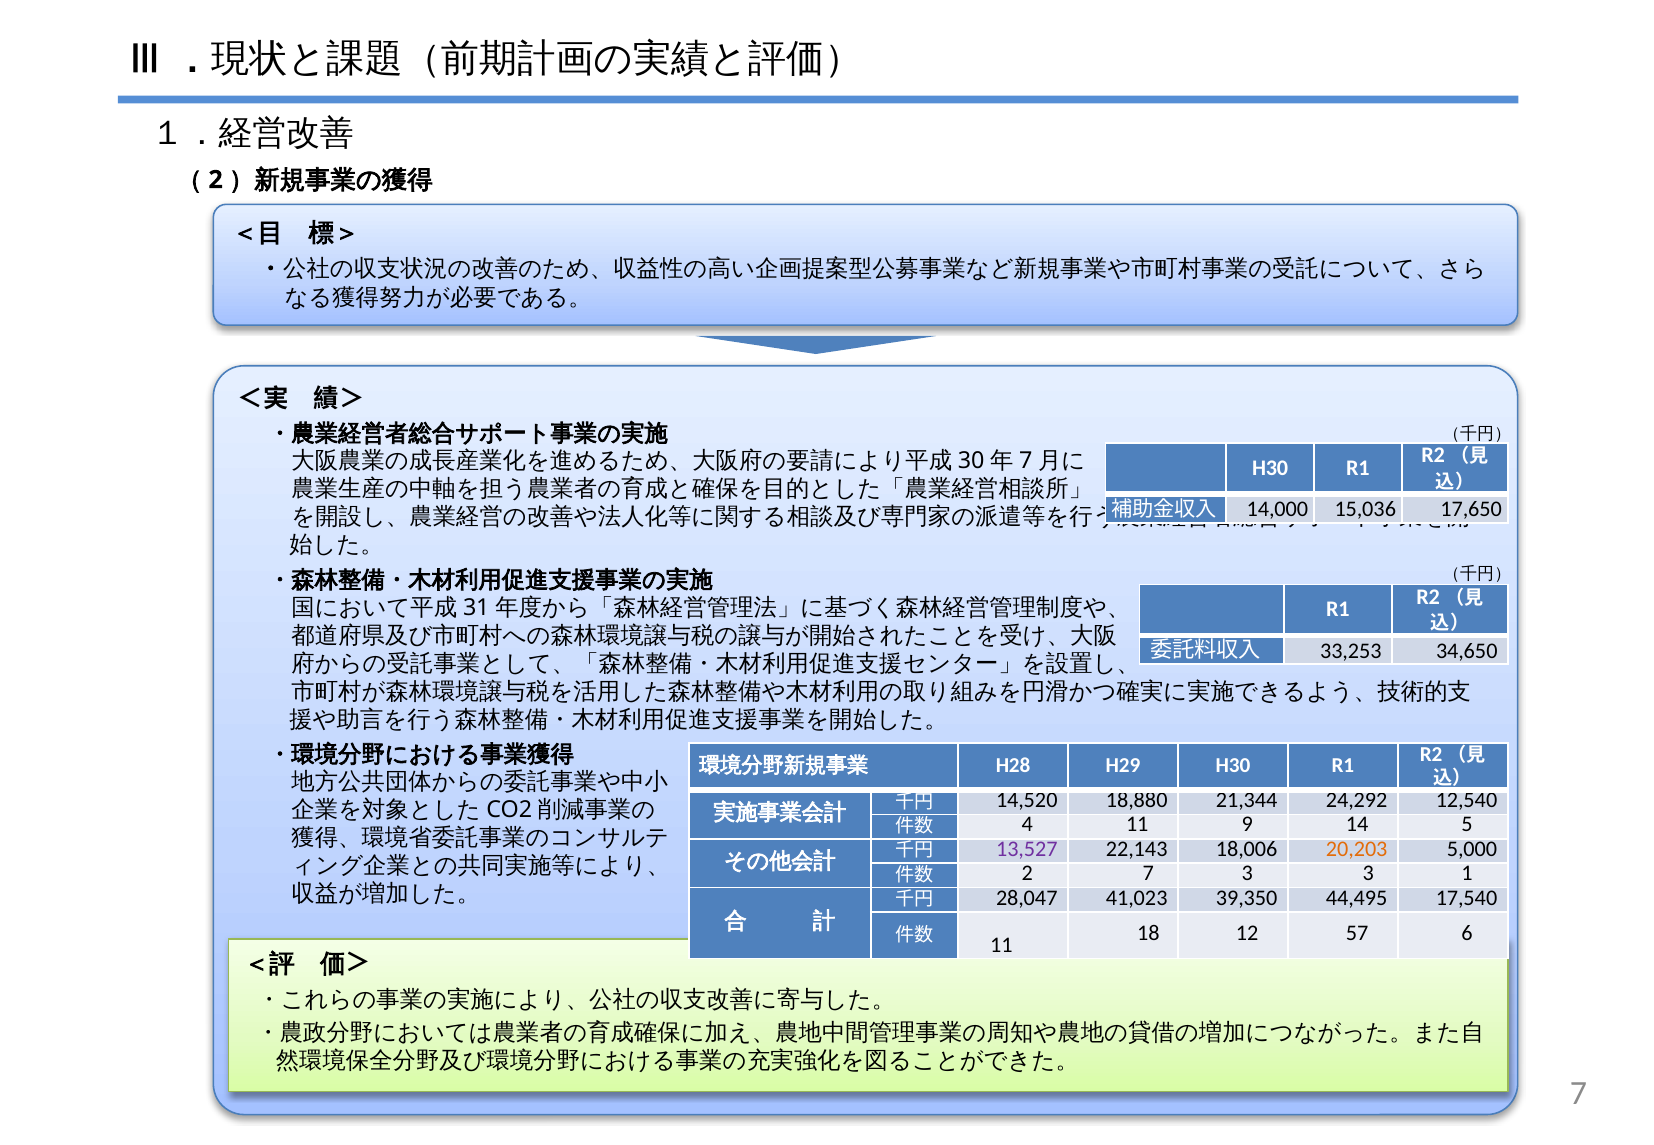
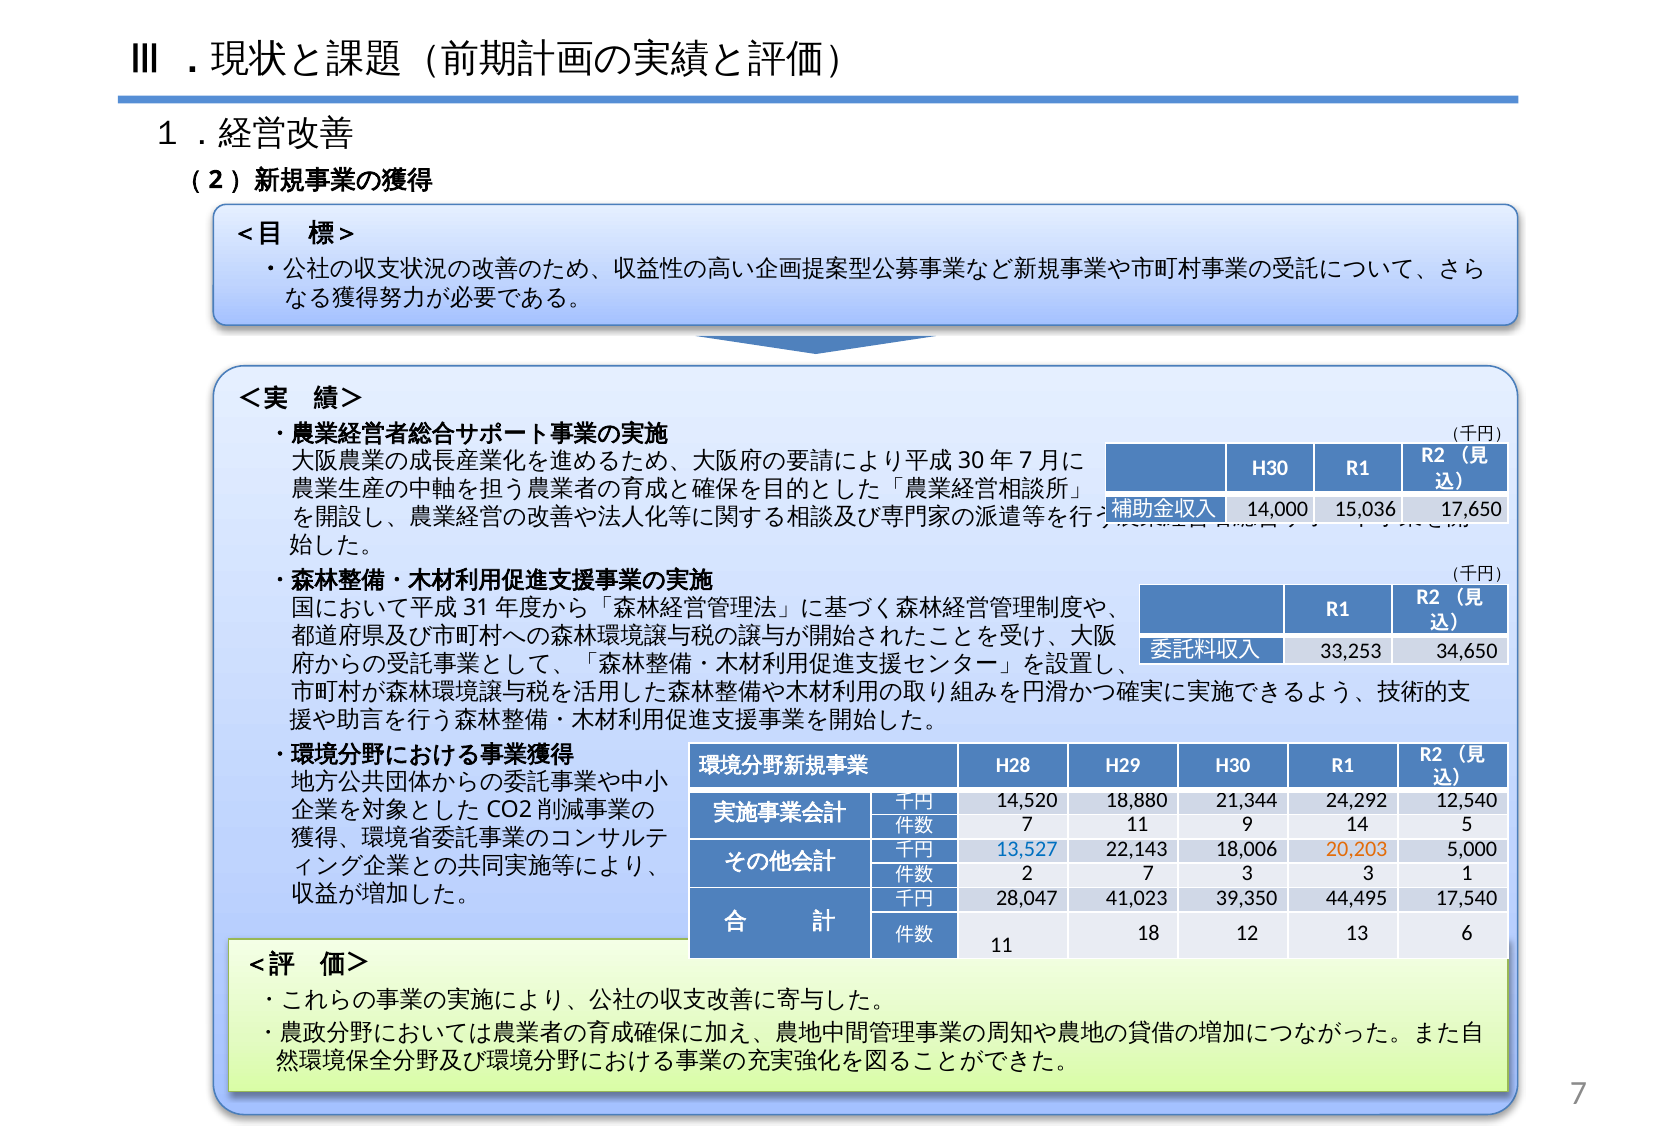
4 at (1027, 825): 4 -> 7
13,527 colour: purple -> blue
57: 57 -> 13
